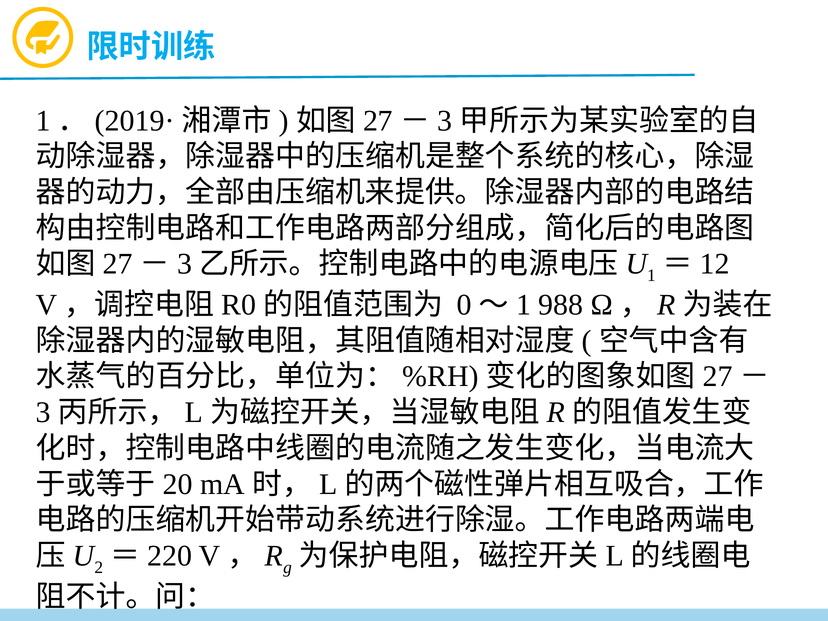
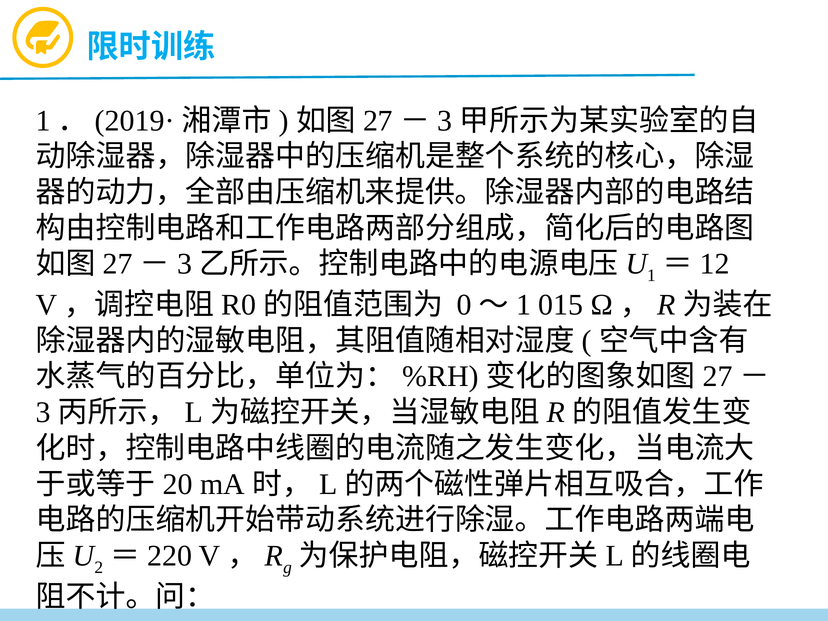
988: 988 -> 015
